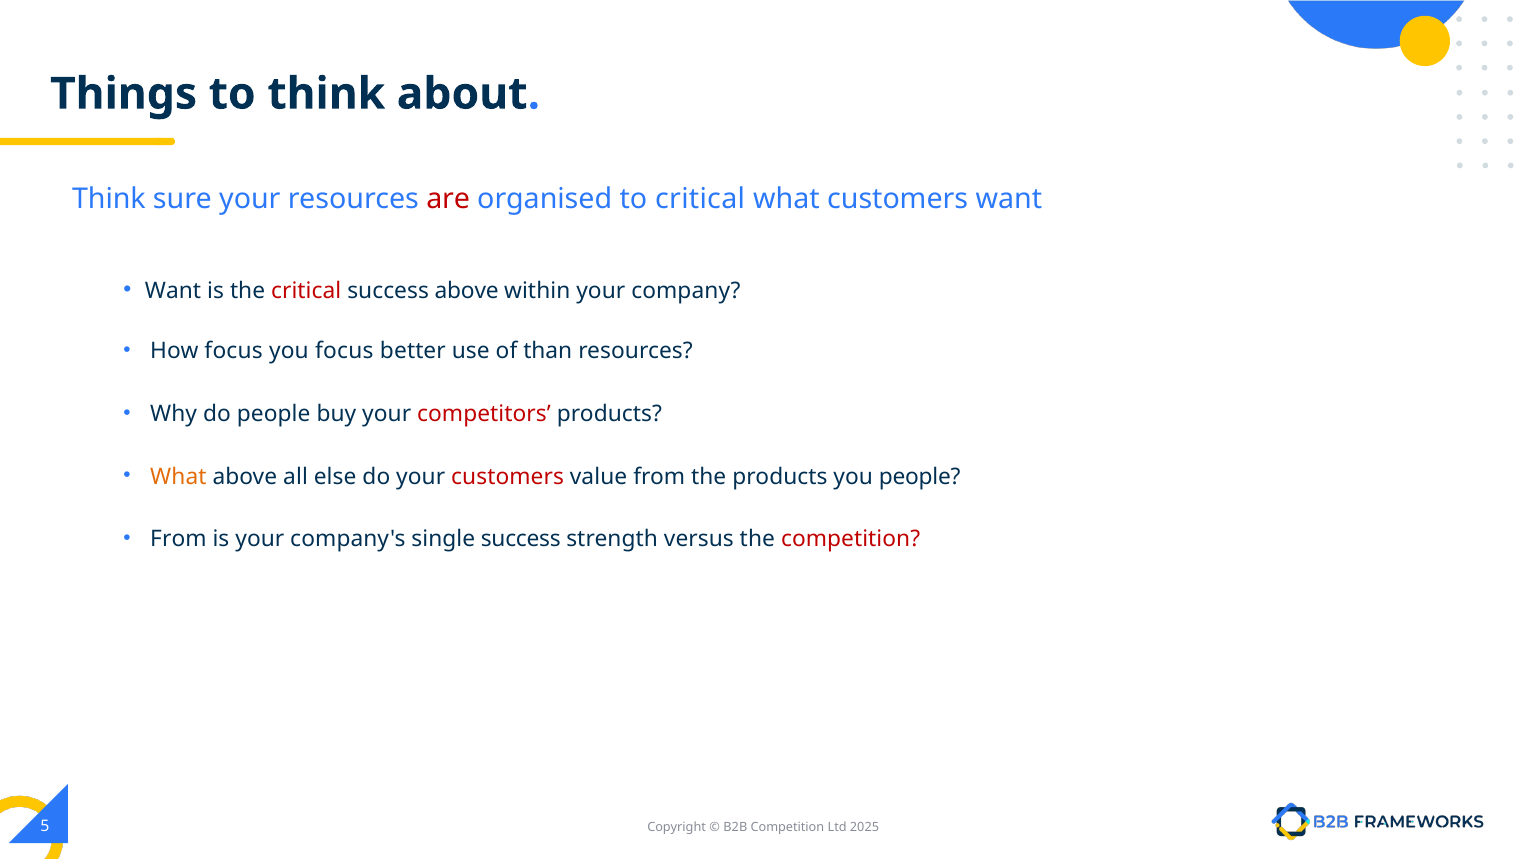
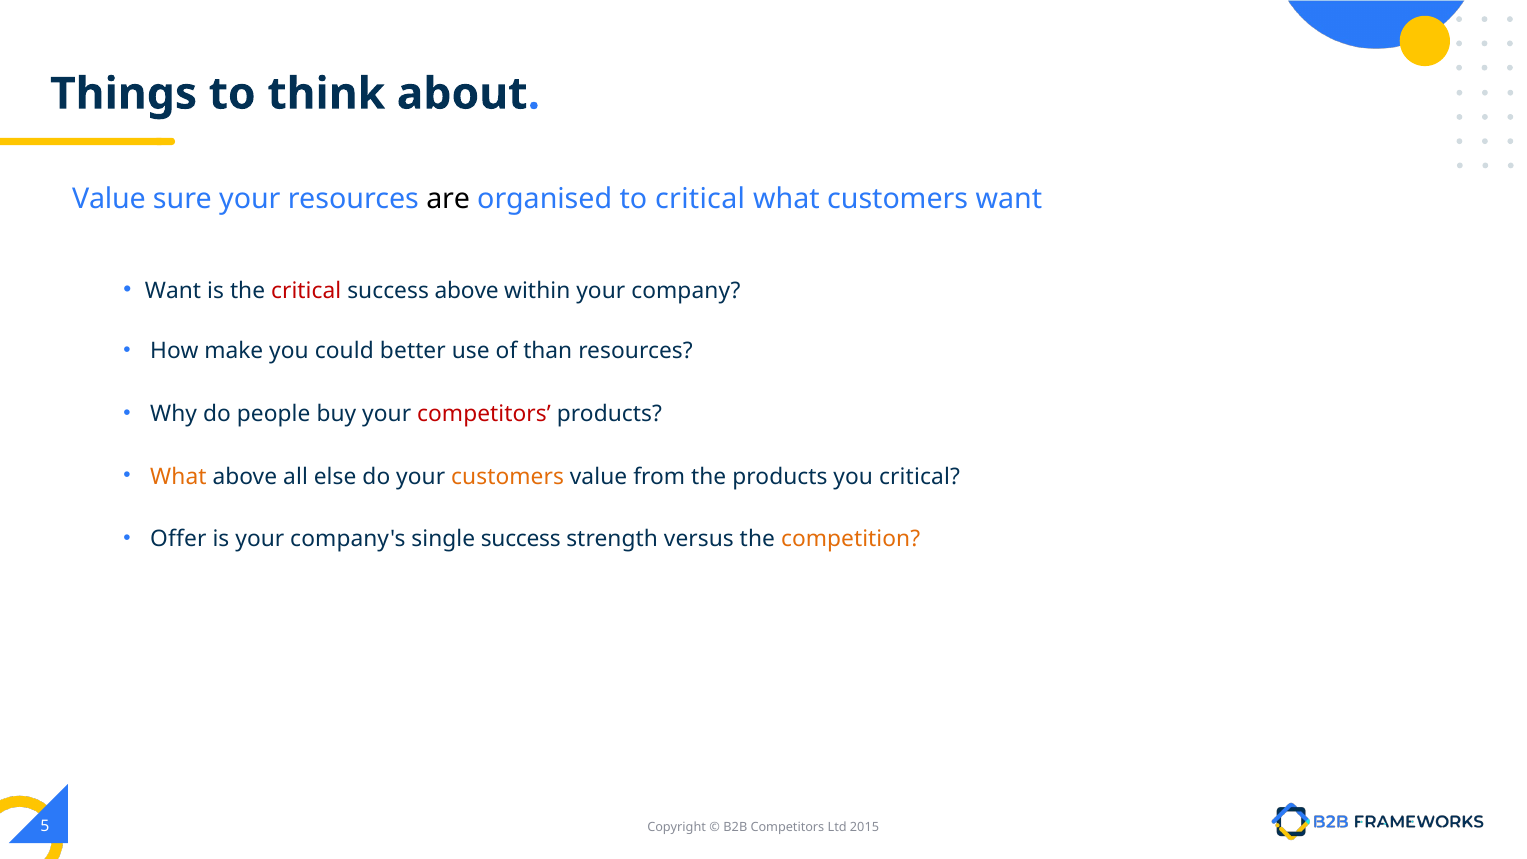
Think at (109, 199): Think -> Value
are colour: red -> black
How focus: focus -> make
you focus: focus -> could
customers at (508, 476) colour: red -> orange
you people: people -> critical
From at (178, 539): From -> Offer
competition at (851, 539) colour: red -> orange
B2B Competition: Competition -> Competitors
2025: 2025 -> 2015
